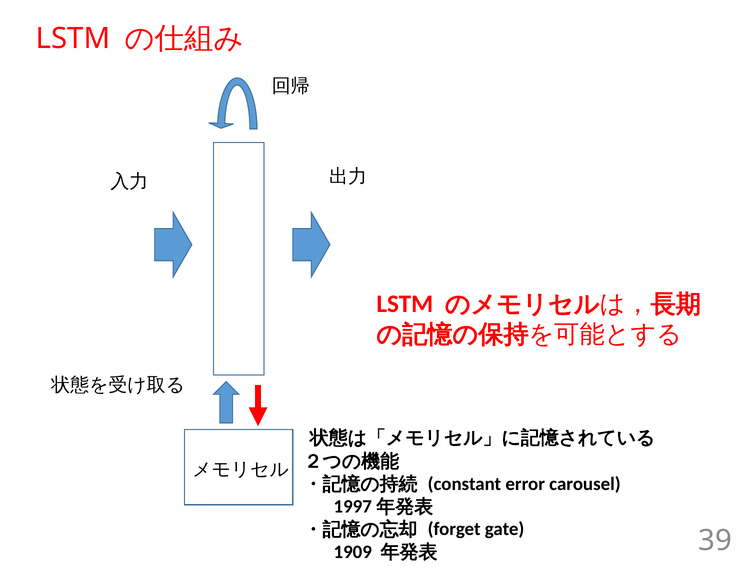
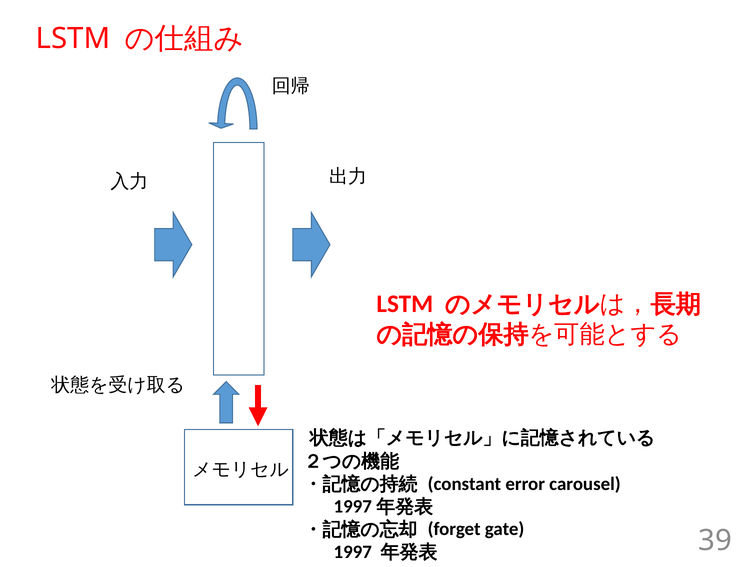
1909: 1909 -> 1997
